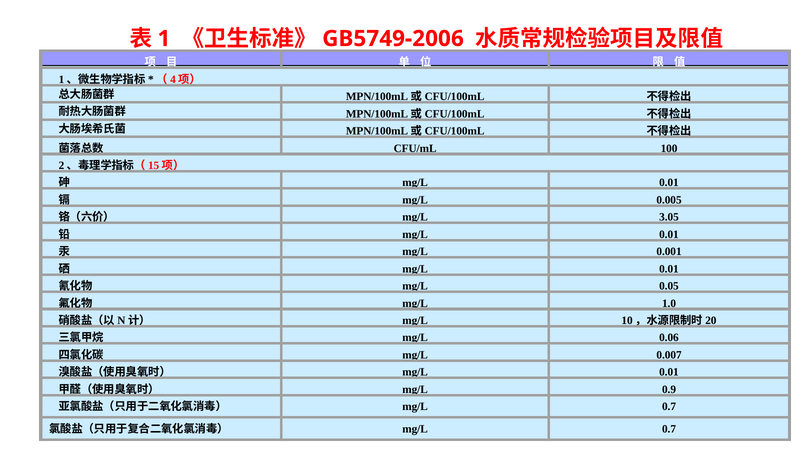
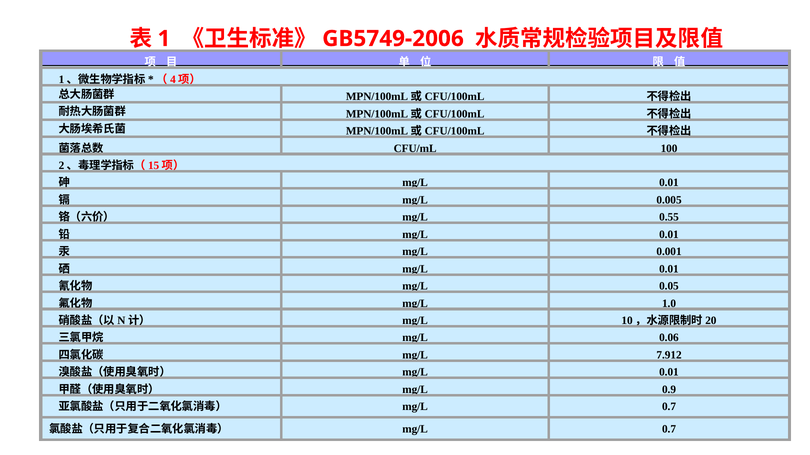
3.05: 3.05 -> 0.55
0.007: 0.007 -> 7.912
